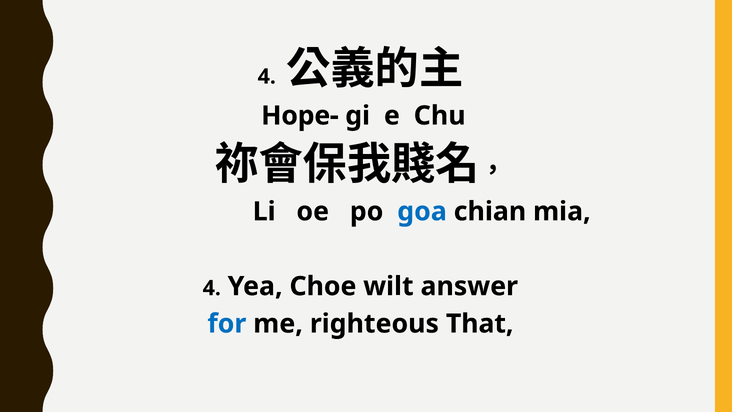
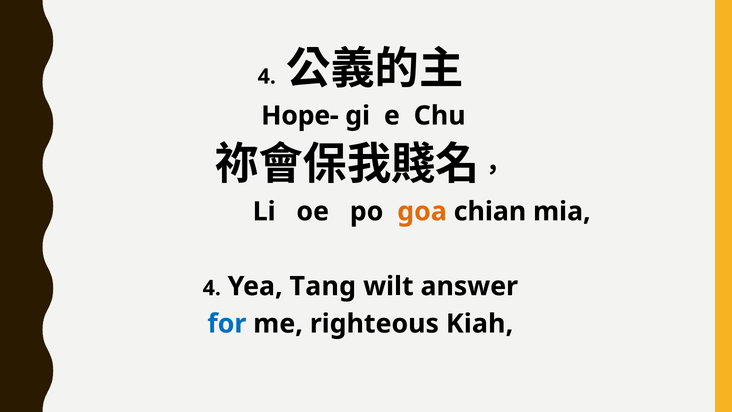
goa colour: blue -> orange
Choe: Choe -> Tang
That: That -> Kiah
